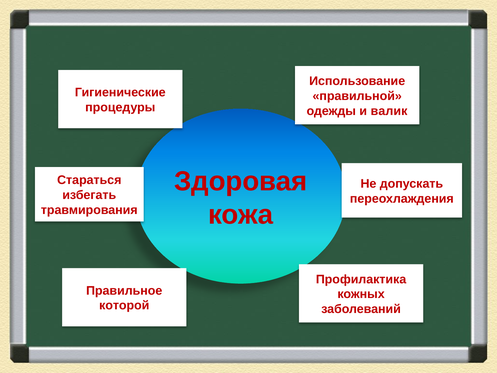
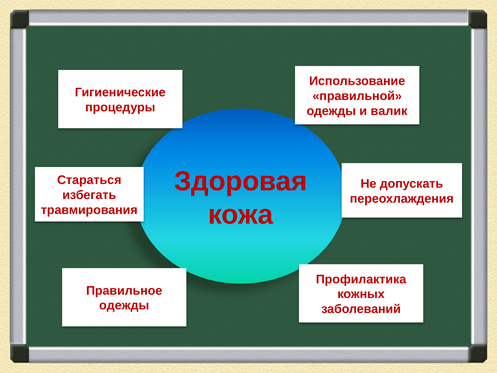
которой at (124, 305): которой -> одежды
